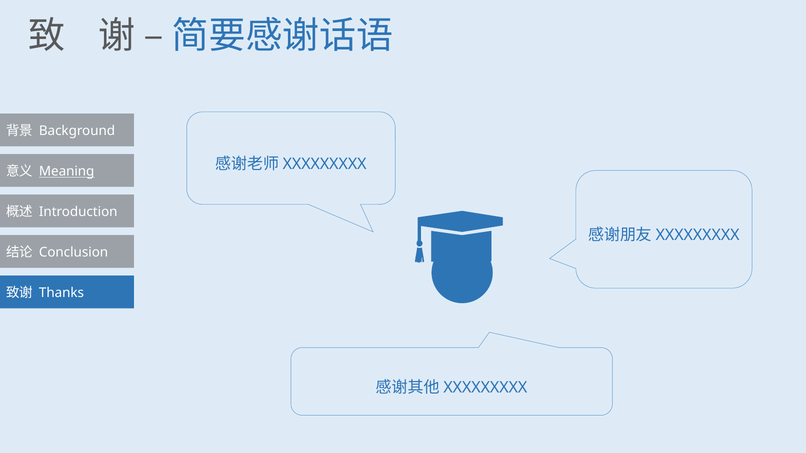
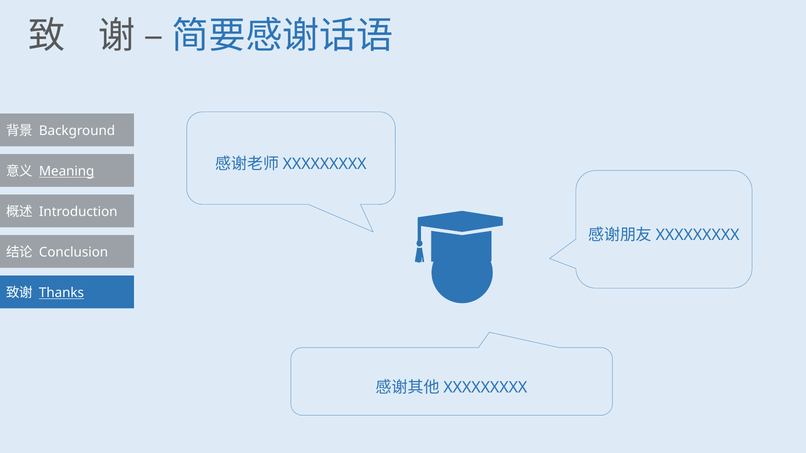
Thanks underline: none -> present
